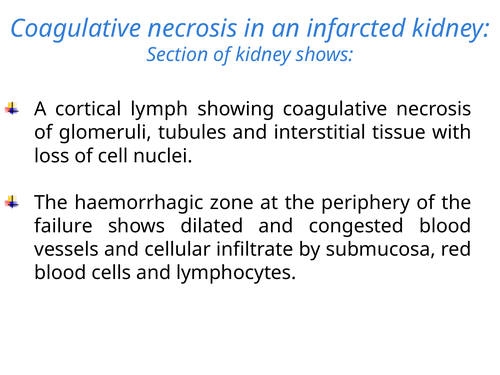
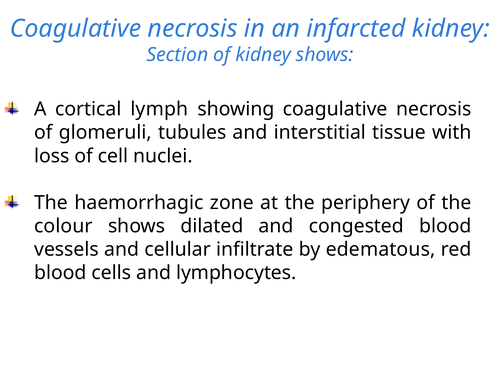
failure: failure -> colour
submucosa: submucosa -> edematous
